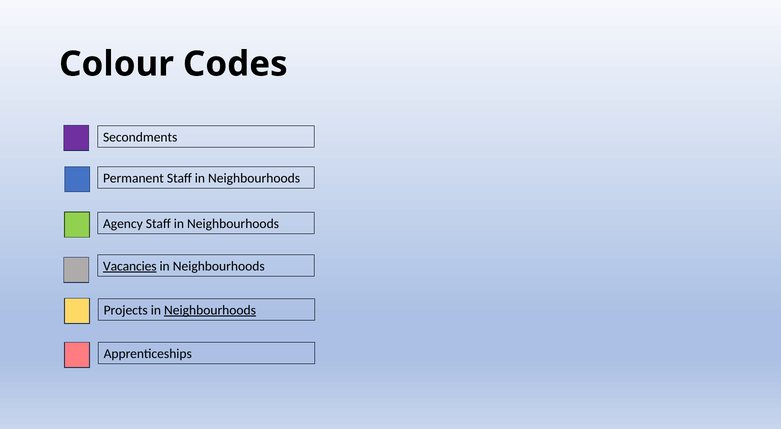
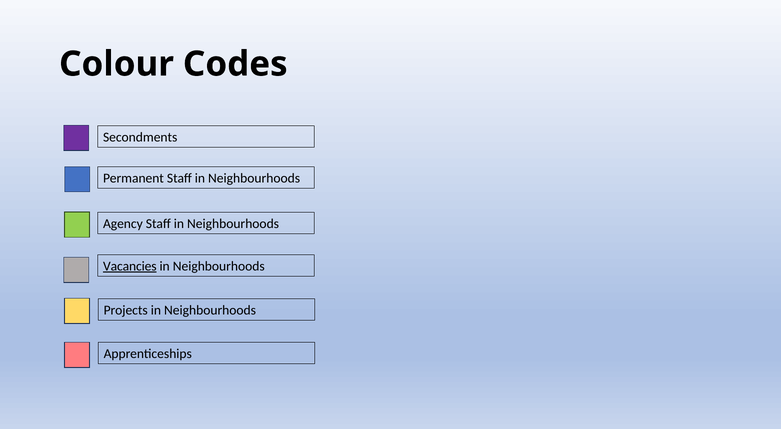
Neighbourhoods at (210, 310) underline: present -> none
